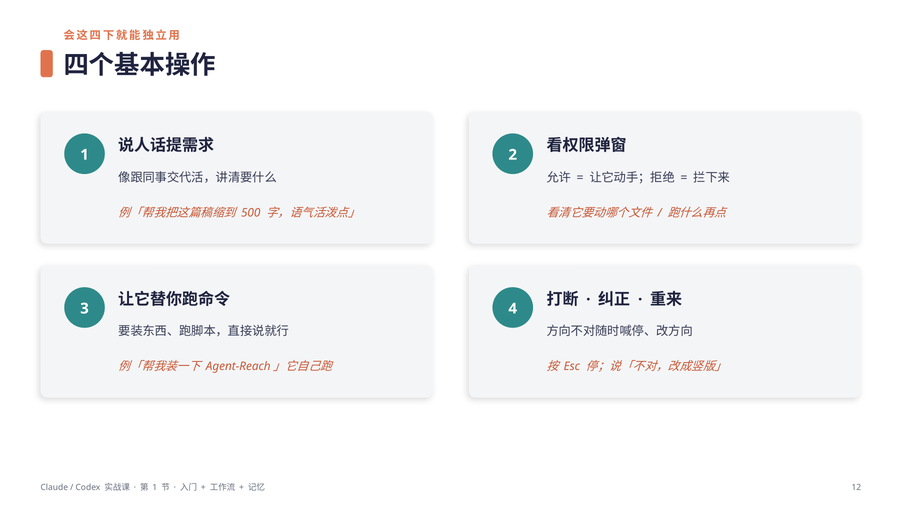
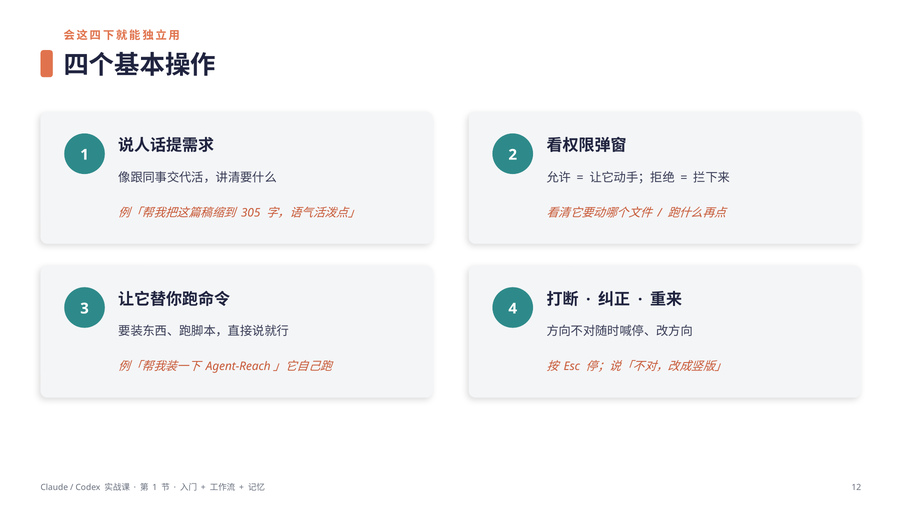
500: 500 -> 305
